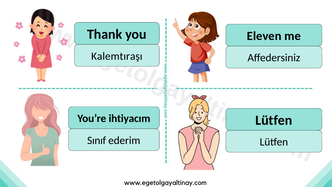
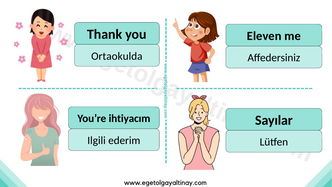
Kalemtıraşı: Kalemtıraşı -> Ortaokulda
Lütfen at (274, 120): Lütfen -> Sayılar
Sınıf: Sınıf -> Ilgili
